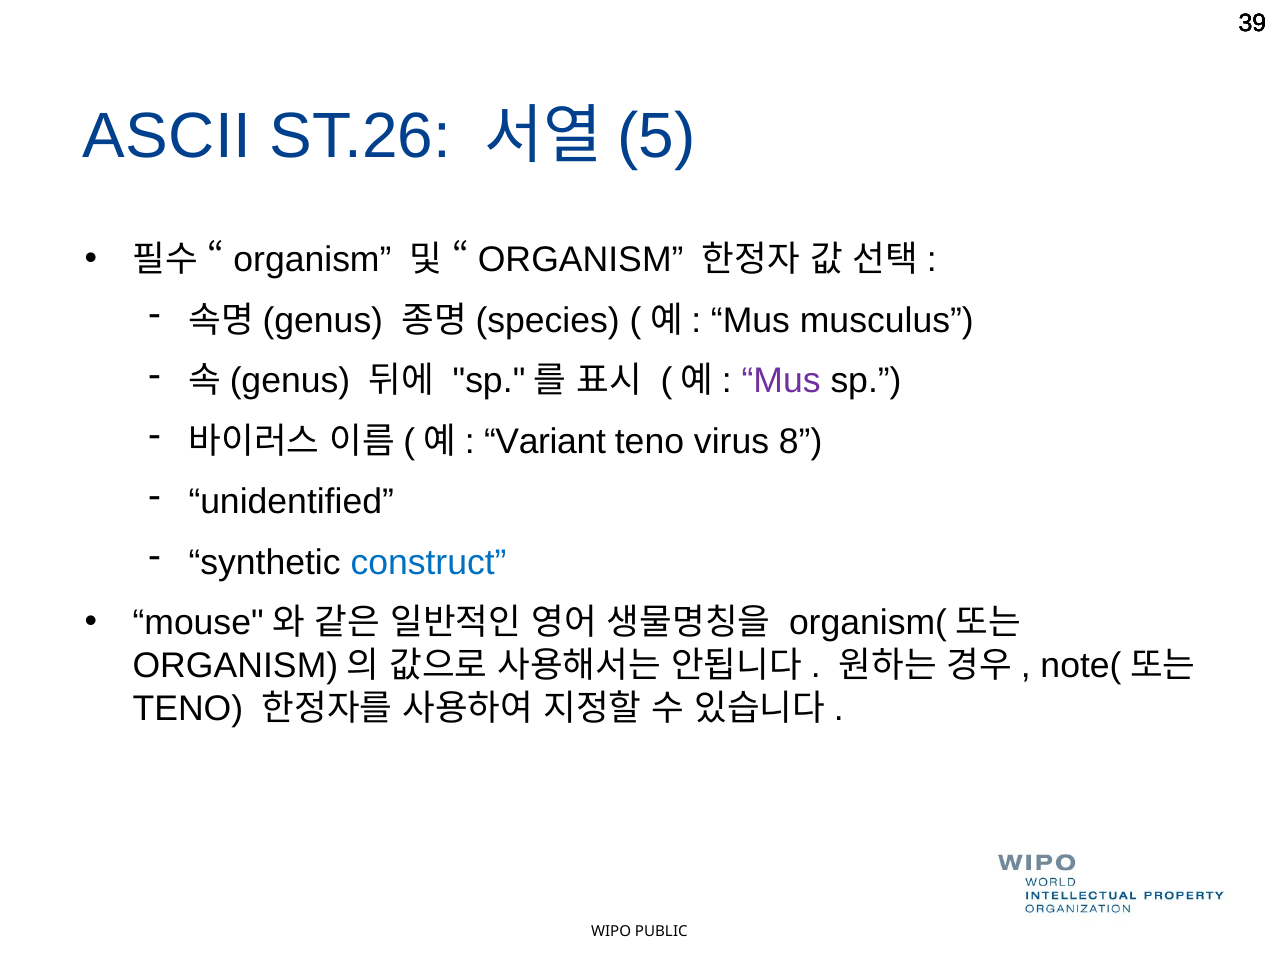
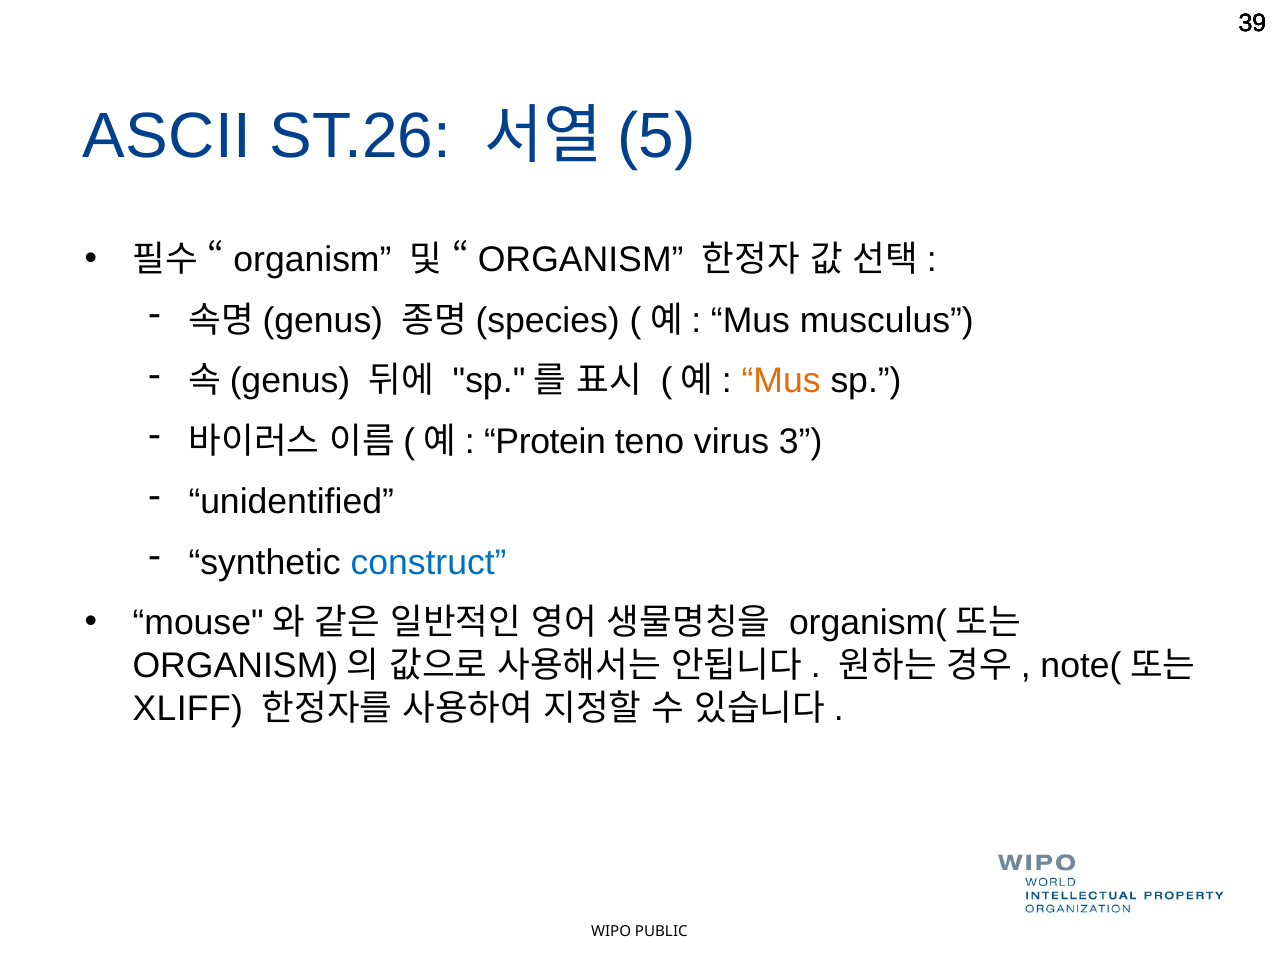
Mus at (781, 381) colour: purple -> orange
Variant: Variant -> Protein
8: 8 -> 3
TENO at (188, 708): TENO -> XLIFF
